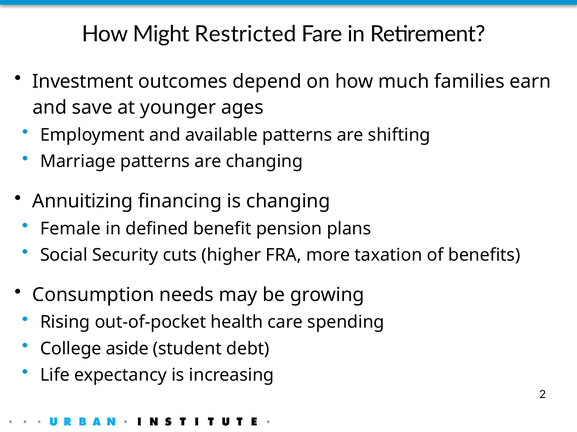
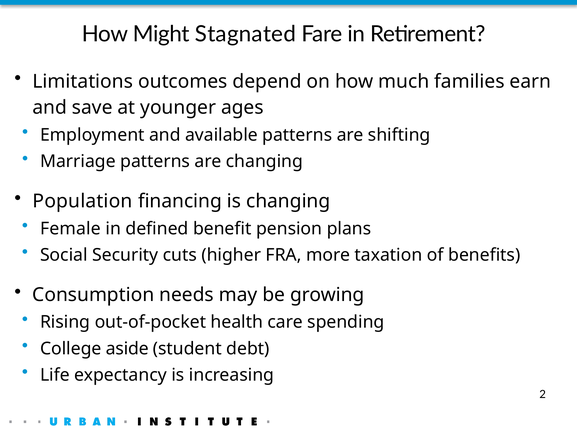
Restricted: Restricted -> Stagnated
Investment: Investment -> Limitations
Annuitizing: Annuitizing -> Population
